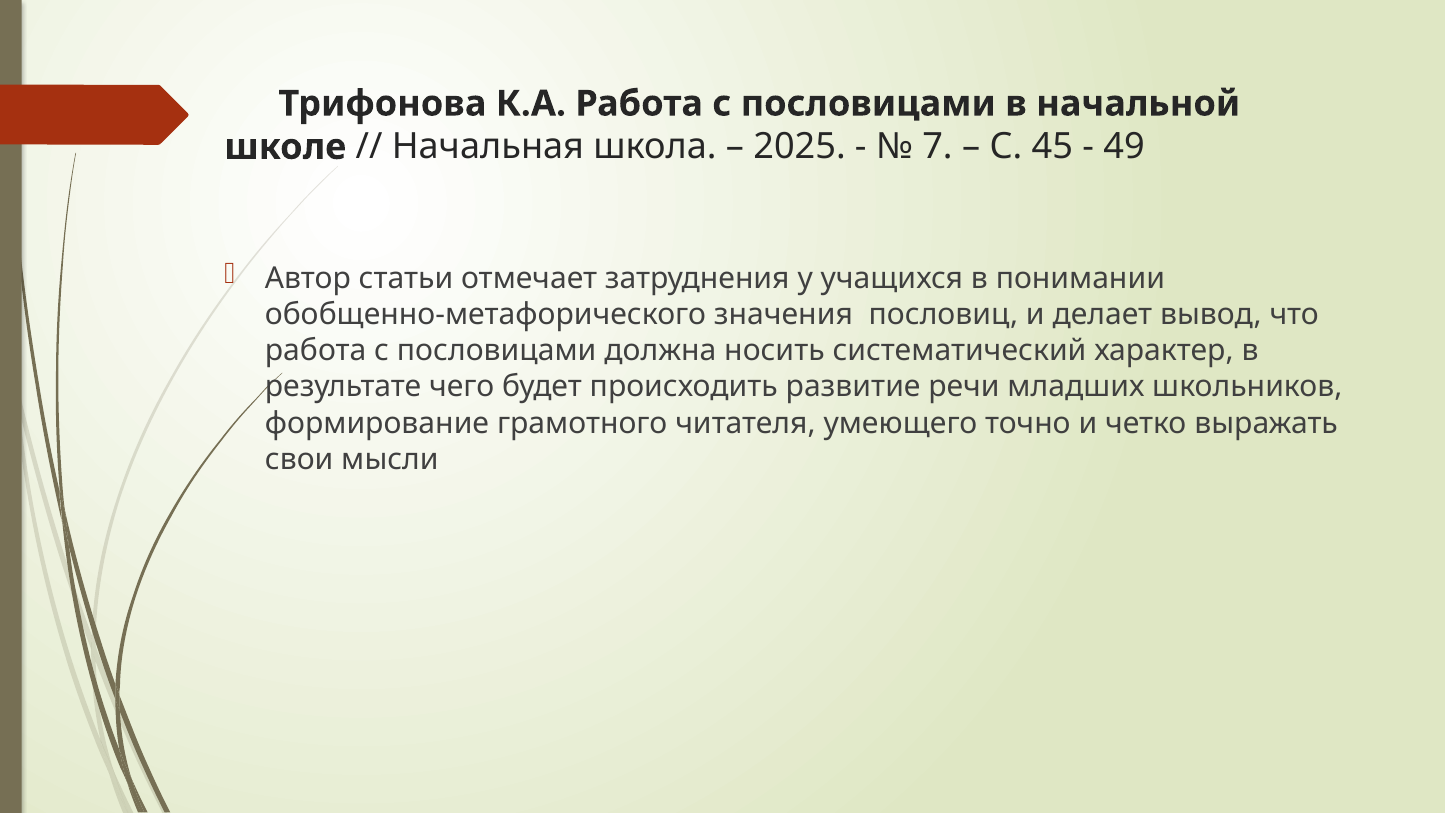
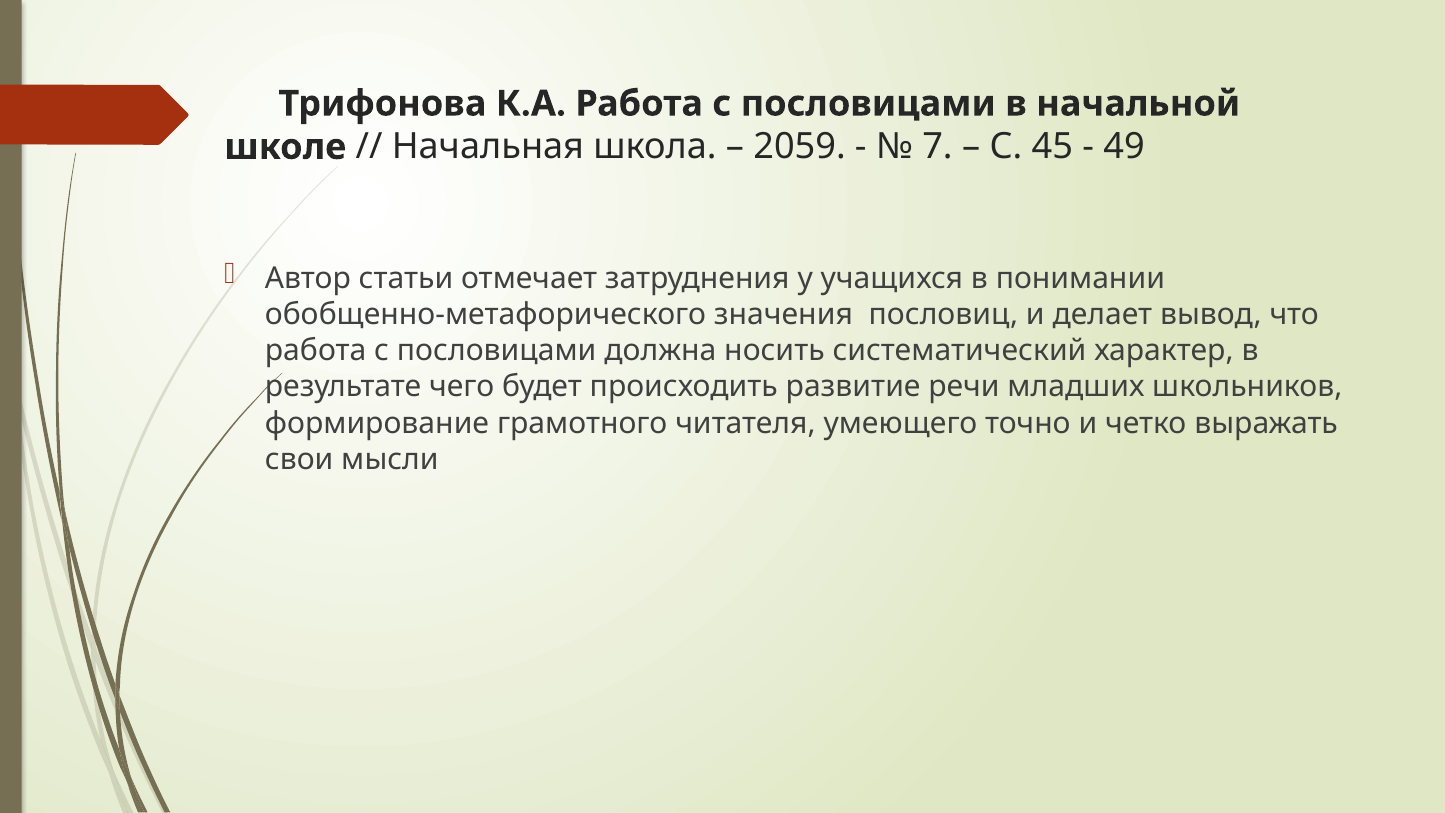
2025: 2025 -> 2059
